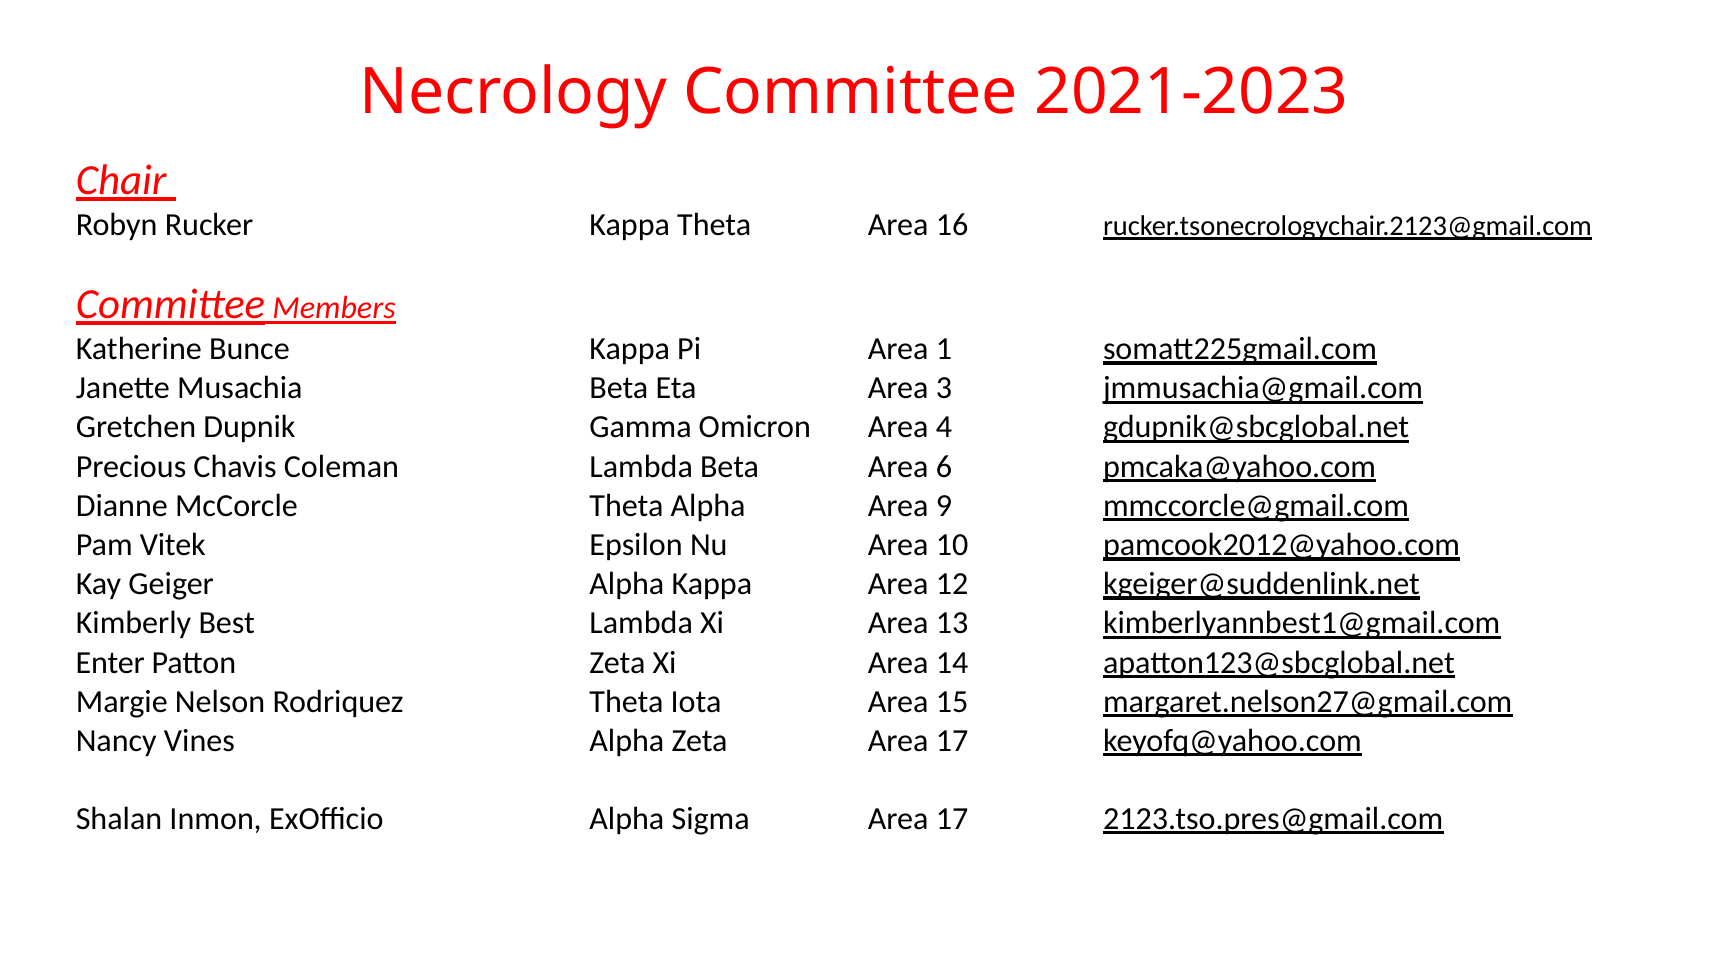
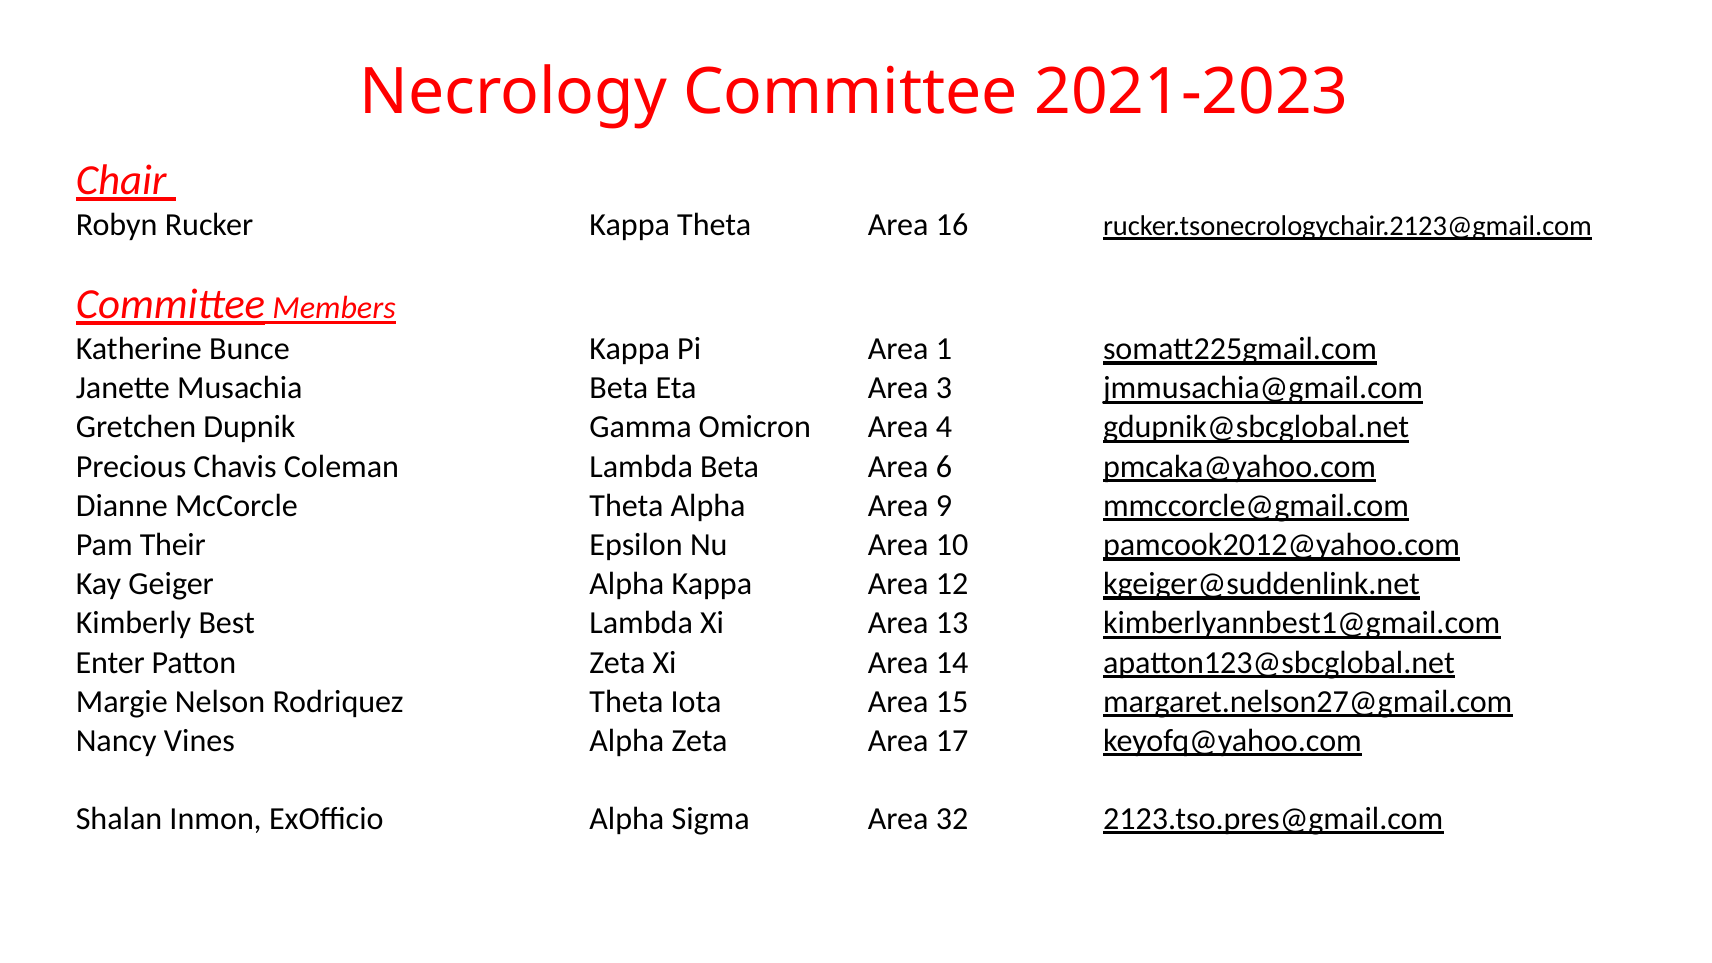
Vitek: Vitek -> Their
Sigma Area 17: 17 -> 32
